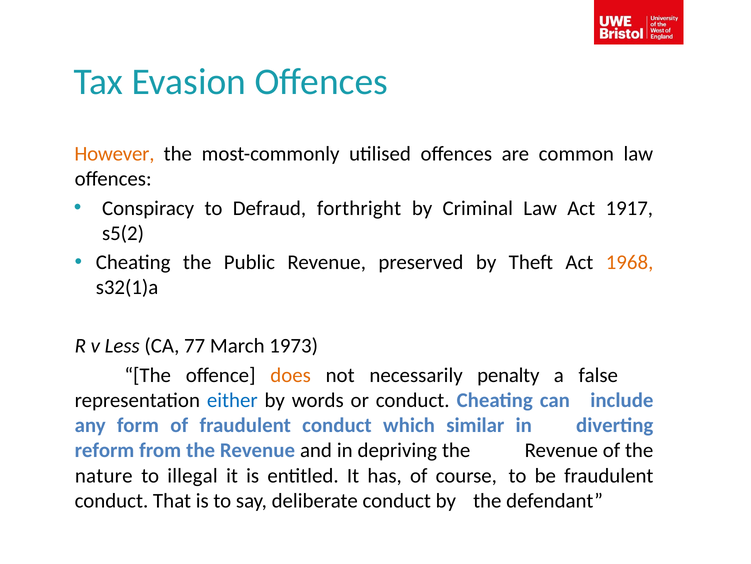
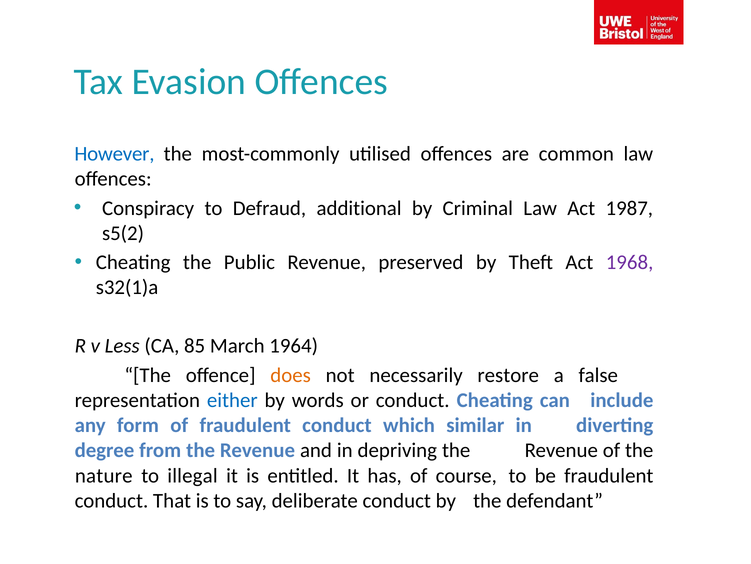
However colour: orange -> blue
forthright: forthright -> additional
1917: 1917 -> 1987
1968 colour: orange -> purple
77: 77 -> 85
1973: 1973 -> 1964
penalty: penalty -> restore
reform: reform -> degree
